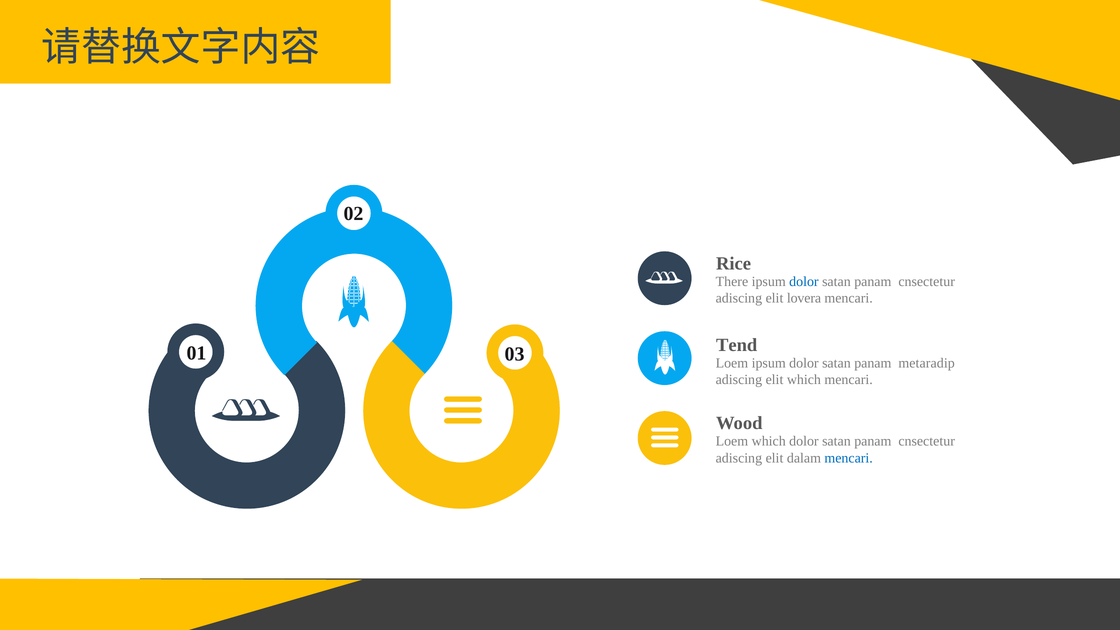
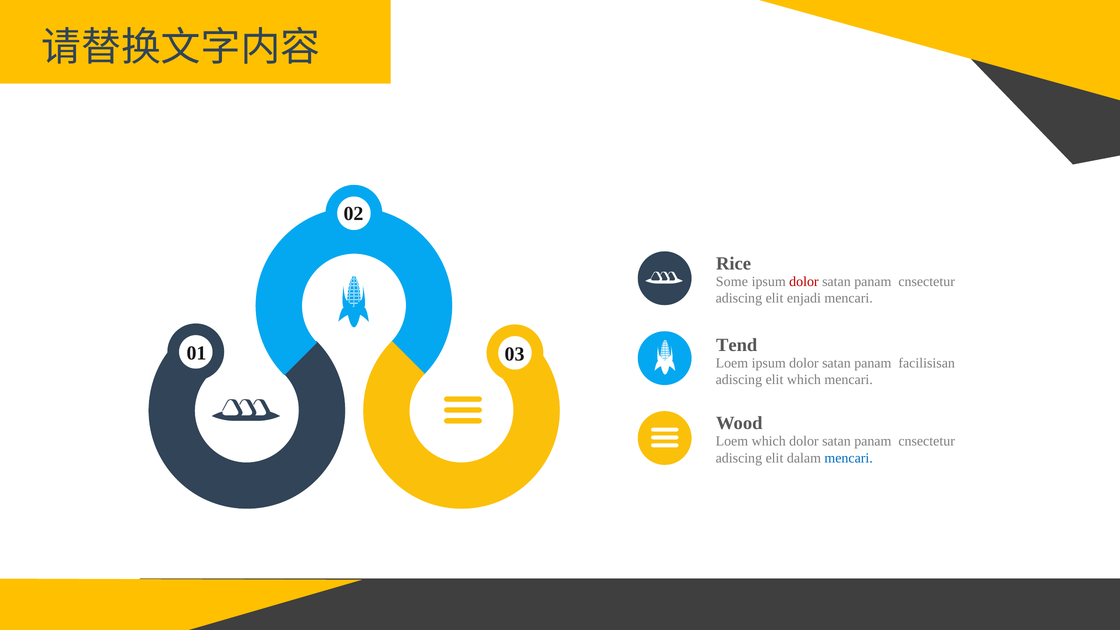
There: There -> Some
dolor at (804, 281) colour: blue -> red
lovera: lovera -> enjadi
metaradip: metaradip -> facilisisan
